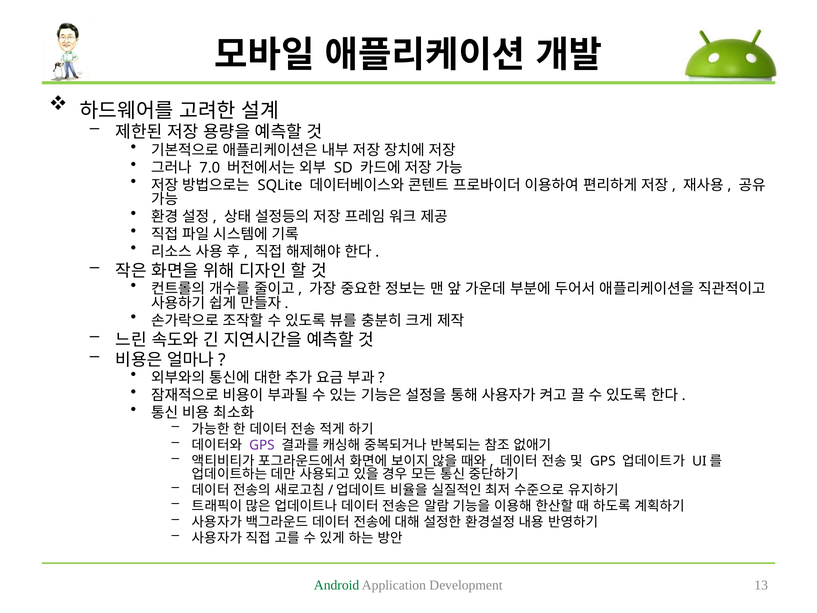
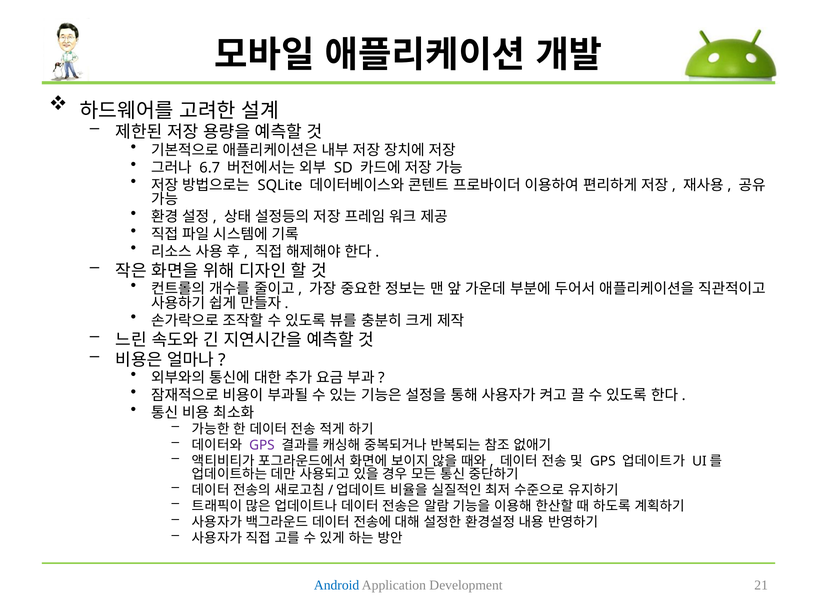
7.0: 7.0 -> 6.7
Android colour: green -> blue
13: 13 -> 21
